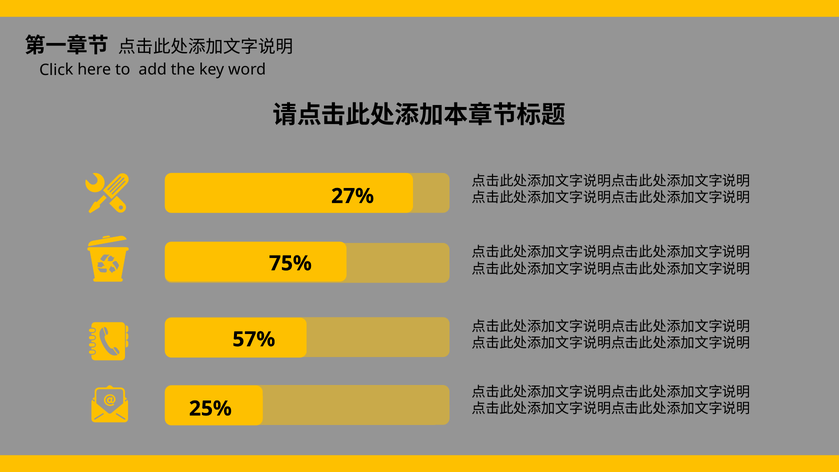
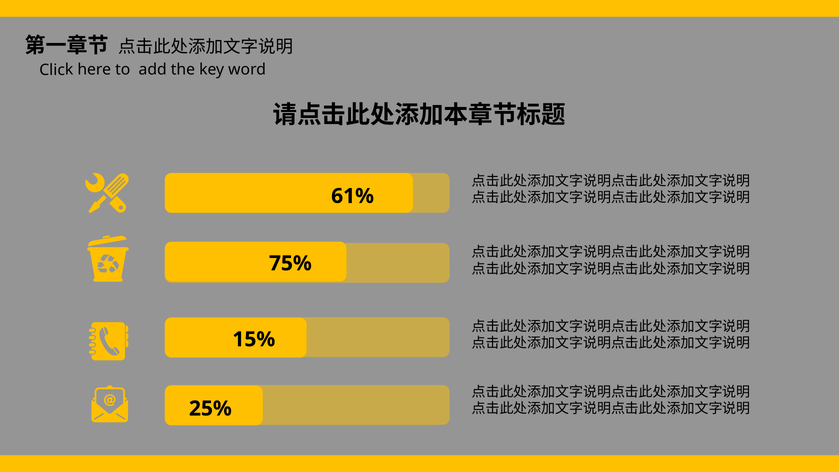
27%: 27% -> 61%
57%: 57% -> 15%
